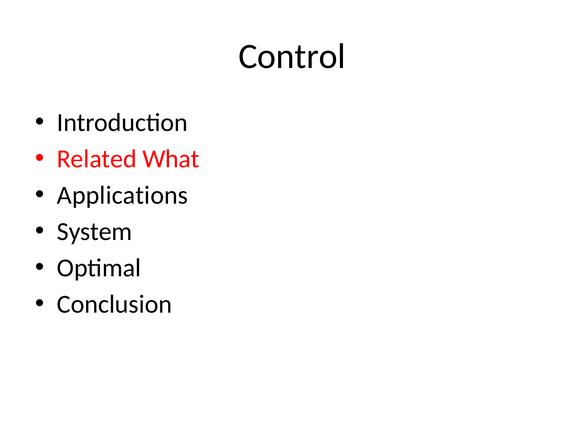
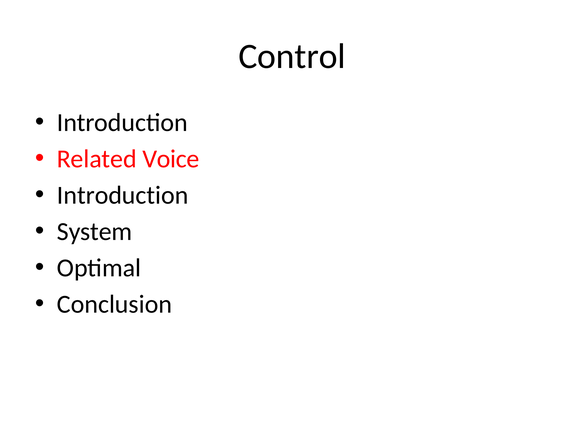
What: What -> Voice
Applications at (123, 195): Applications -> Introduction
